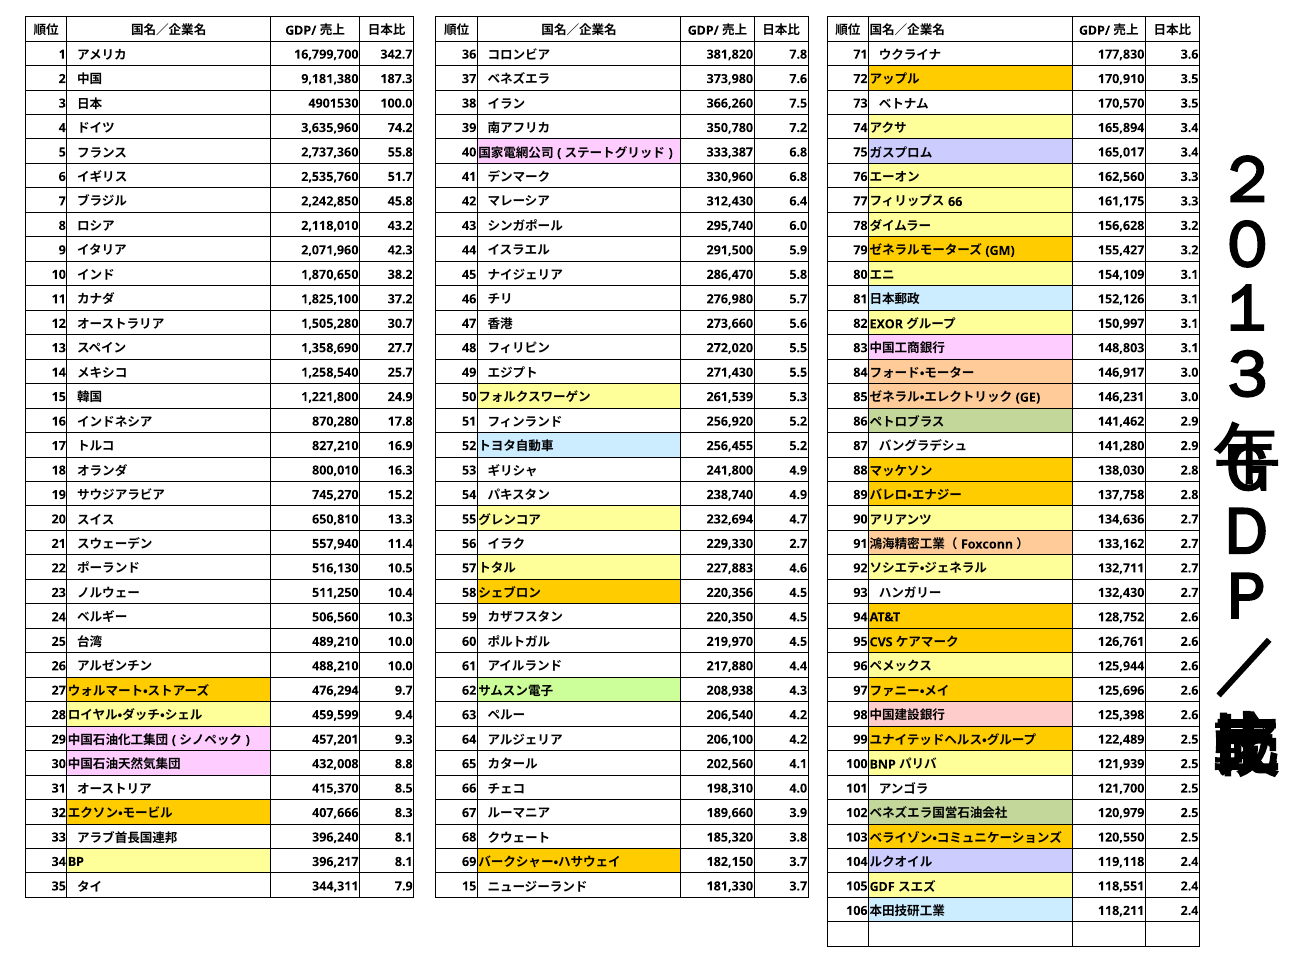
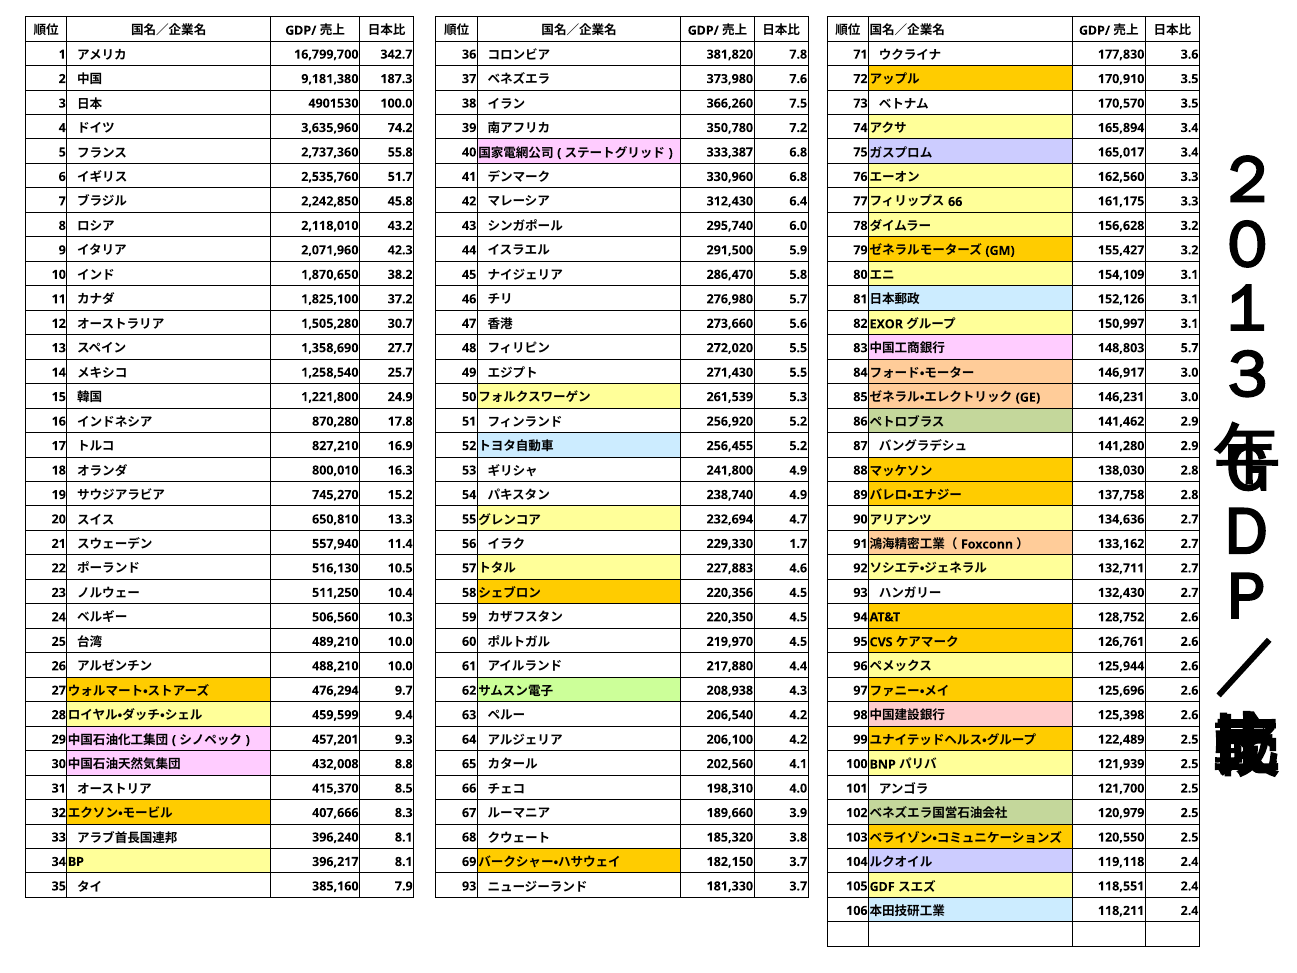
148,803 3.1: 3.1 -> 5.7
229,330 2.7: 2.7 -> 1.7
344,311: 344,311 -> 385,160
7.9 15: 15 -> 93
